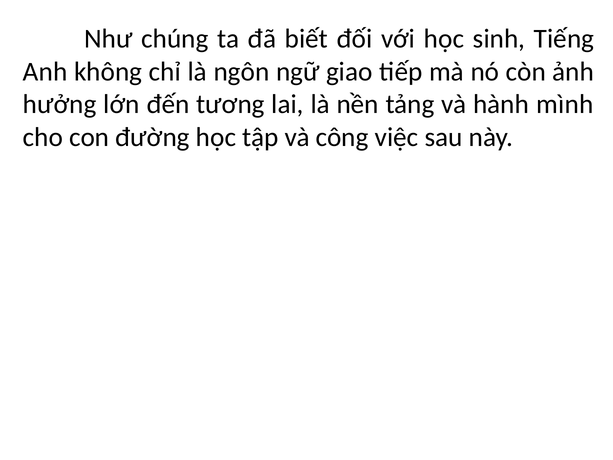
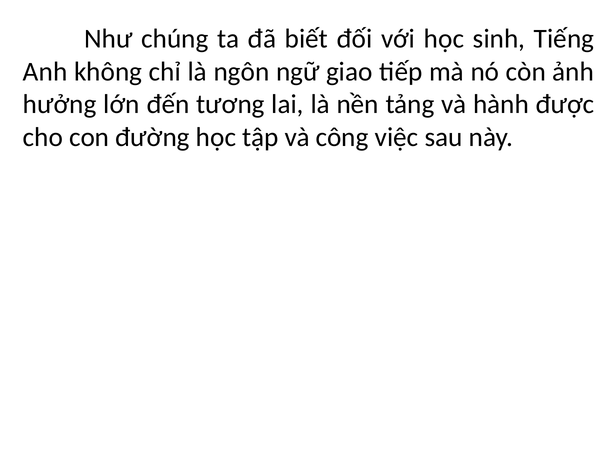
mình: mình -> được
